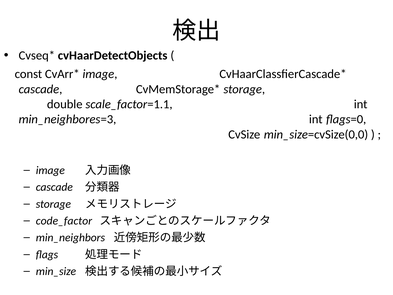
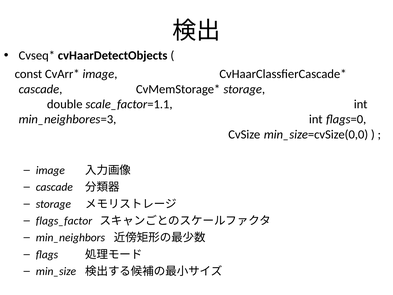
code_factor: code_factor -> flags_factor
